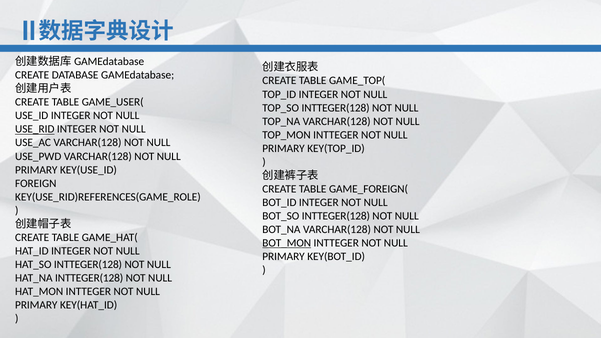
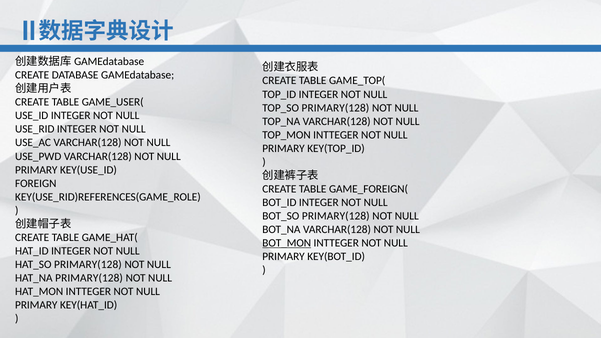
TOP_SO INTTEGER(128: INTTEGER(128 -> PRIMARY(128
USE_RID underline: present -> none
BOT_SO INTTEGER(128: INTTEGER(128 -> PRIMARY(128
HAT_SO INTTEGER(128: INTTEGER(128 -> PRIMARY(128
HAT_NA INTTEGER(128: INTTEGER(128 -> PRIMARY(128
